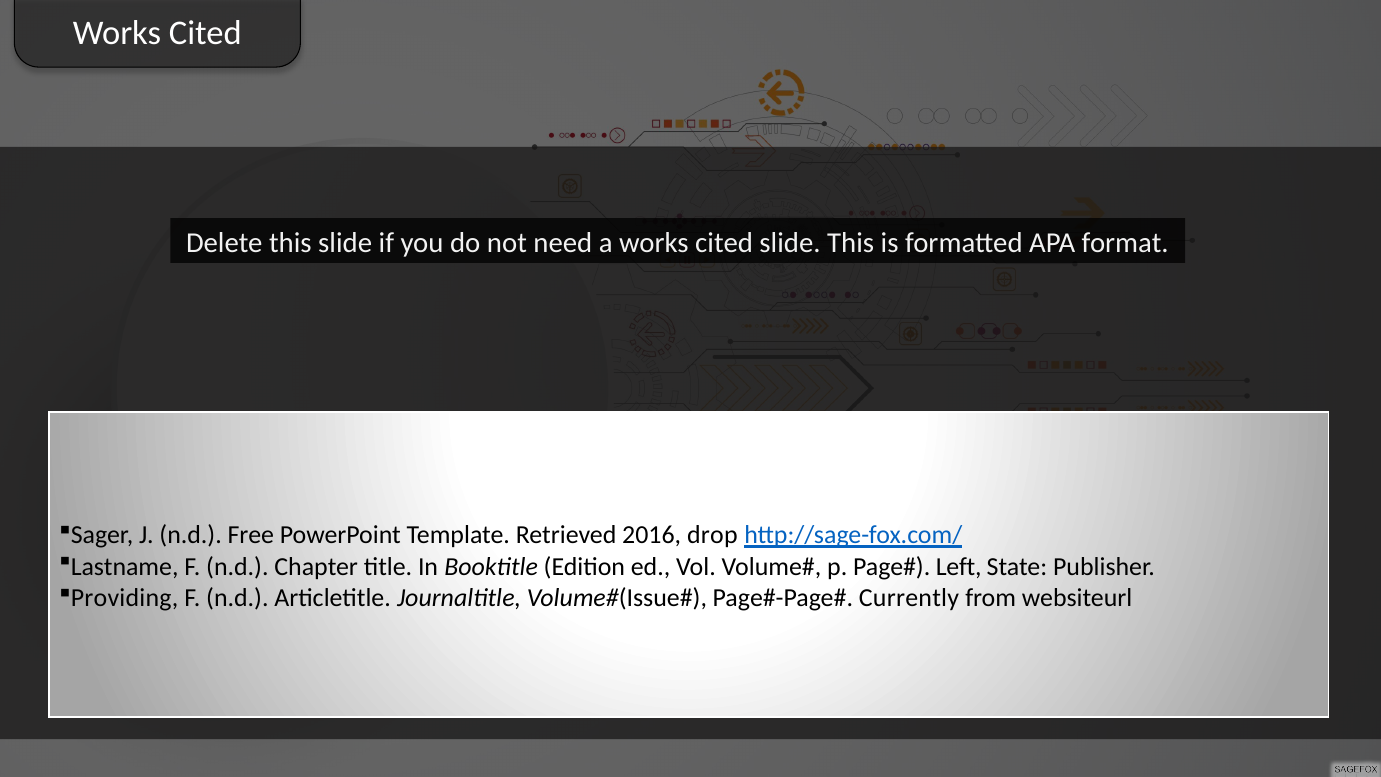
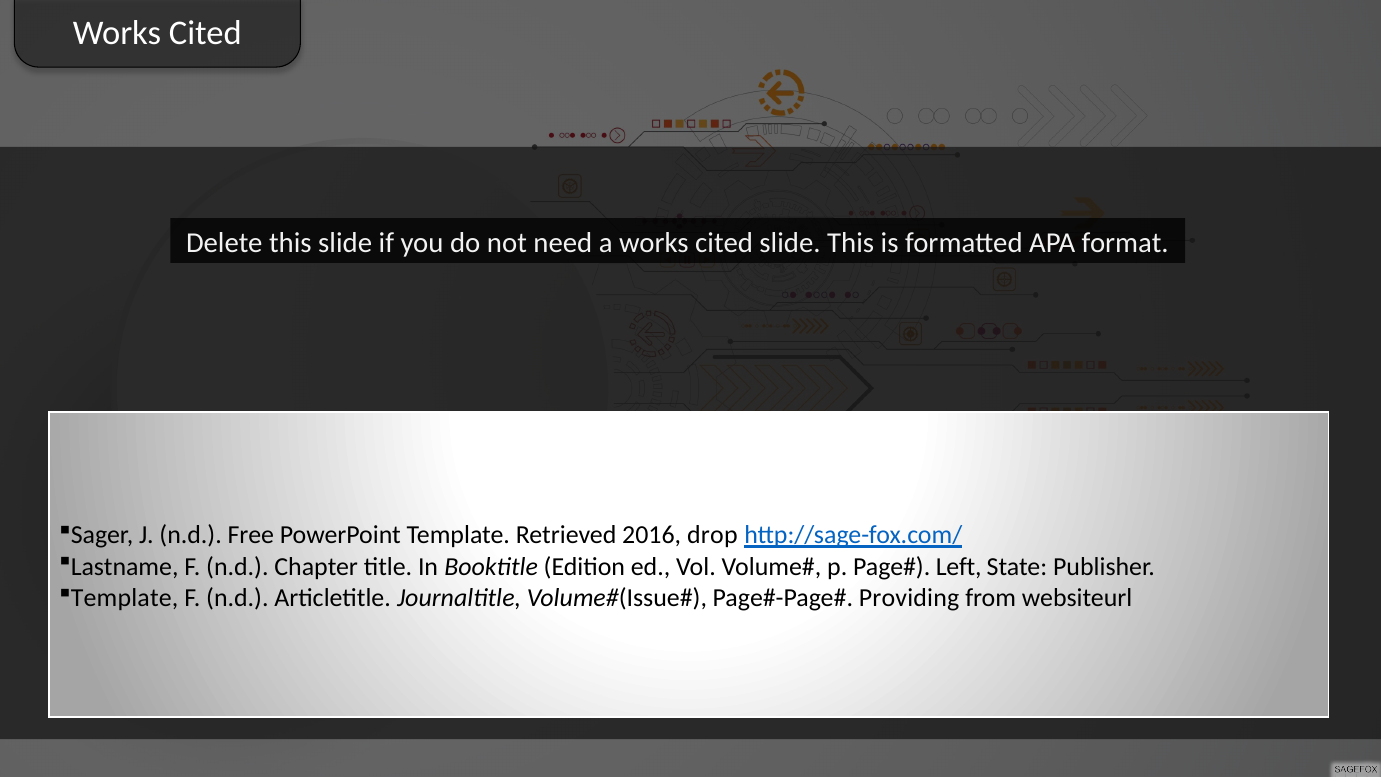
Providing at (125, 598): Providing -> Template
Currently: Currently -> Providing
